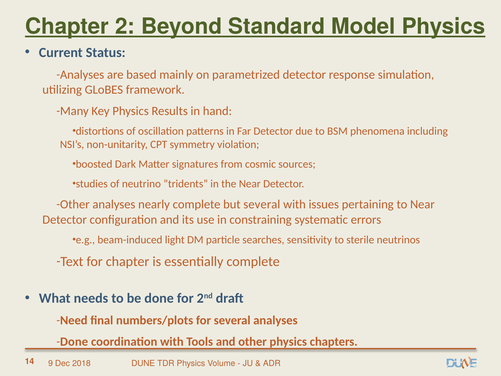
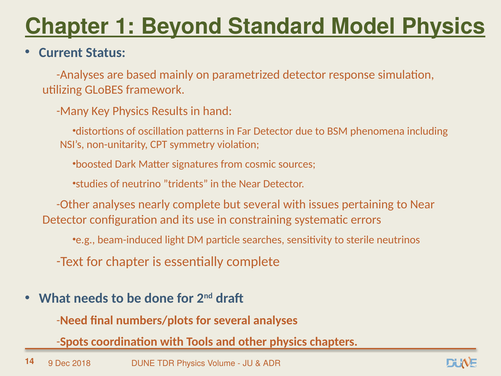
2: 2 -> 1
Done at (74, 341): Done -> Spots
